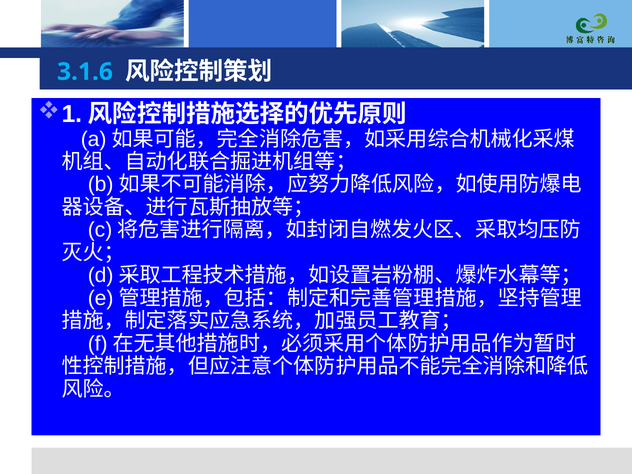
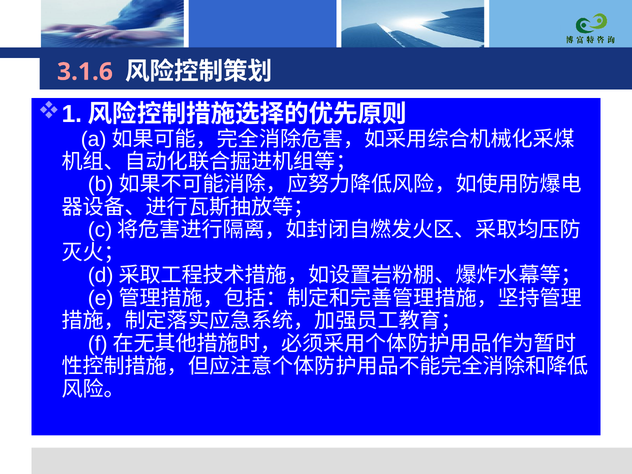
3.1.6 colour: light blue -> pink
